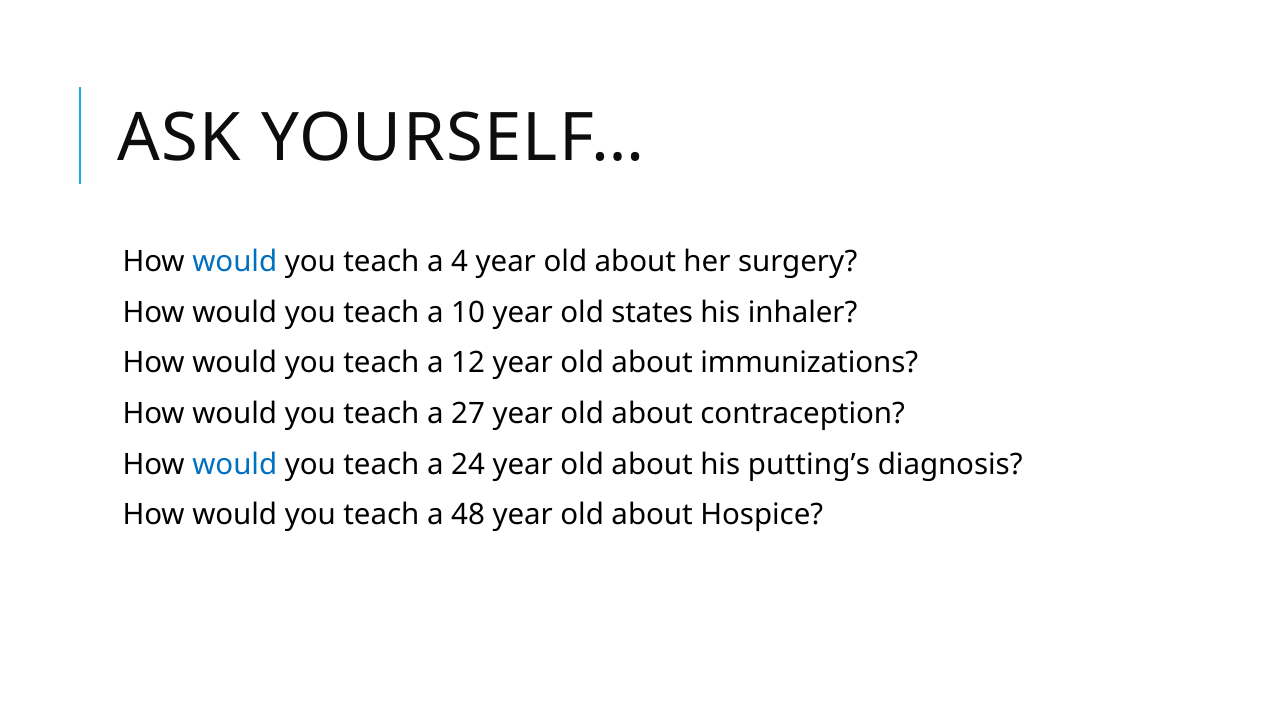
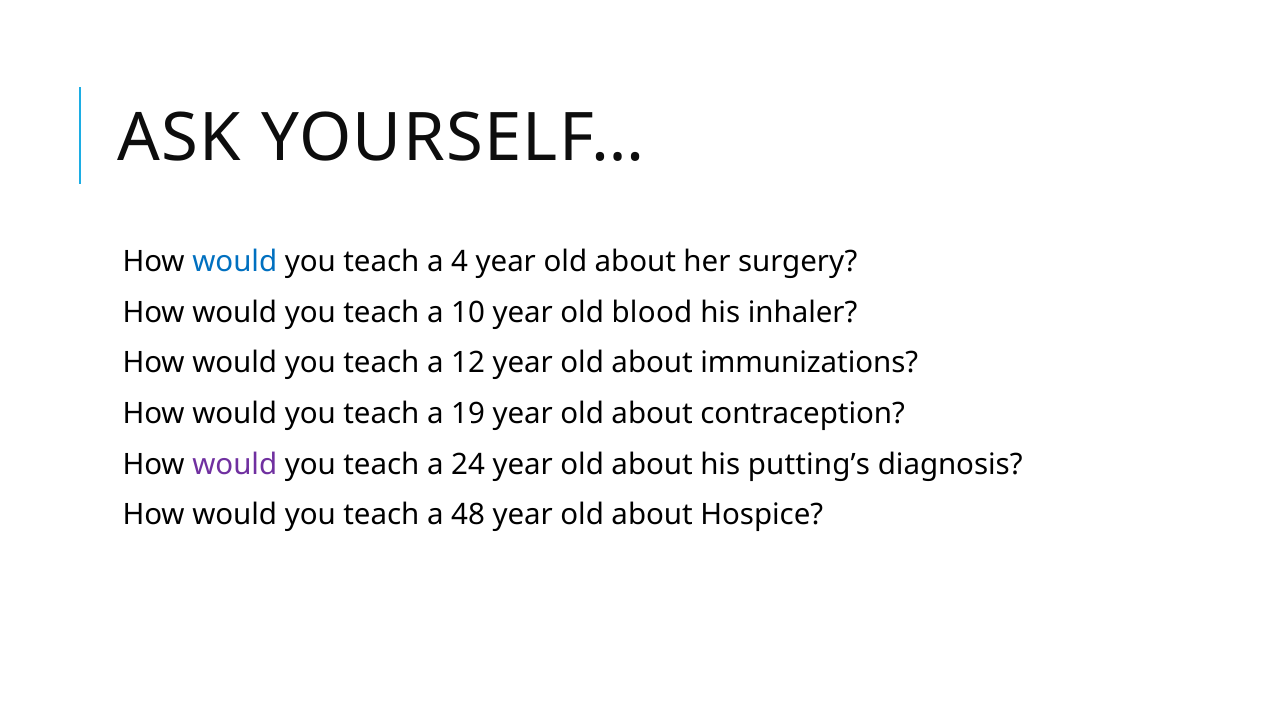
states: states -> blood
27: 27 -> 19
would at (235, 464) colour: blue -> purple
